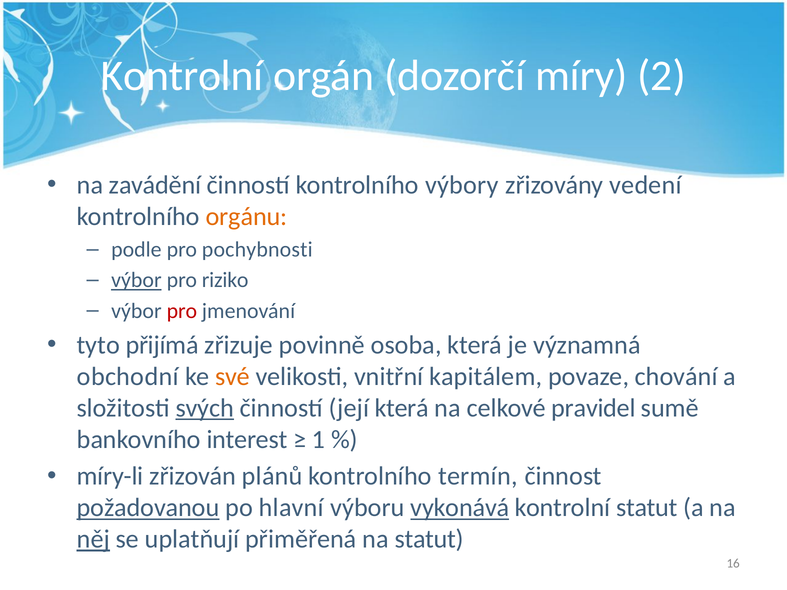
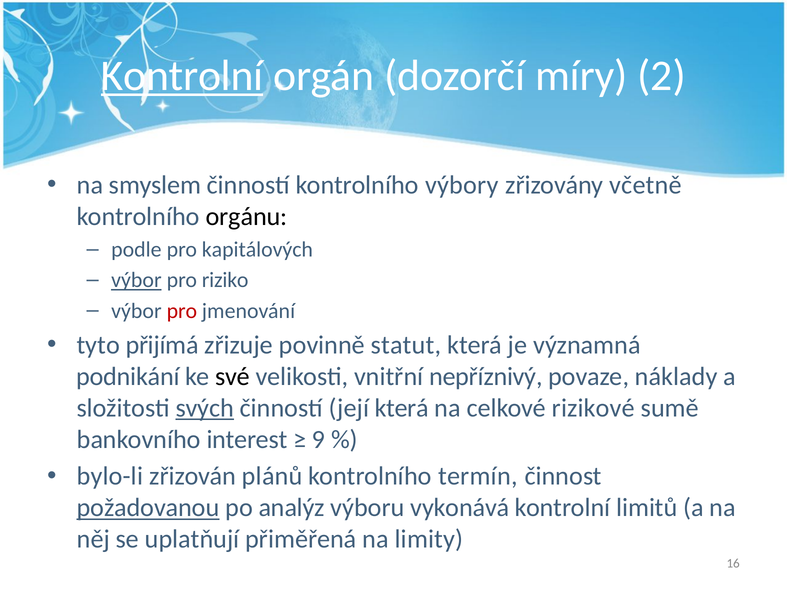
Kontrolní at (182, 76) underline: none -> present
zavádění: zavádění -> smyslem
vedení: vedení -> včetně
orgánu colour: orange -> black
pochybnosti: pochybnosti -> kapitálových
osoba: osoba -> statut
obchodní: obchodní -> podnikání
své colour: orange -> black
kapitálem: kapitálem -> nepříznivý
chování: chování -> náklady
pravidel: pravidel -> rizikové
1: 1 -> 9
míry-li: míry-li -> bylo-li
hlavní: hlavní -> analýz
vykonává underline: present -> none
kontrolní statut: statut -> limitů
něj underline: present -> none
na statut: statut -> limity
